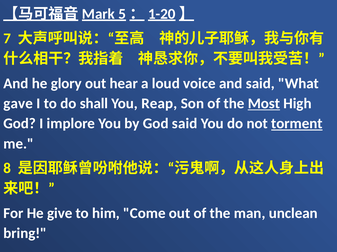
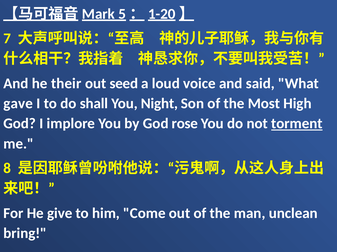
glory: glory -> their
hear: hear -> seed
Reap: Reap -> Night
Most underline: present -> none
God said: said -> rose
